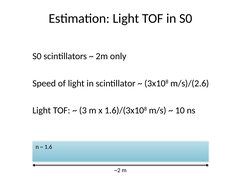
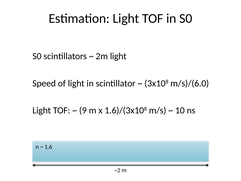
2m only: only -> light
m/s)/(2.6: m/s)/(2.6 -> m/s)/(6.0
3: 3 -> 9
